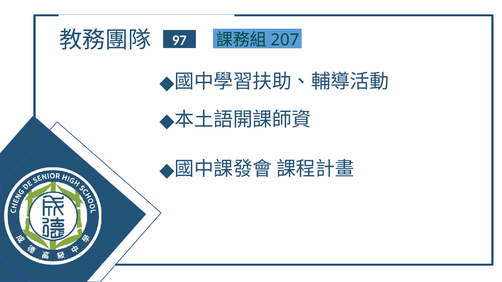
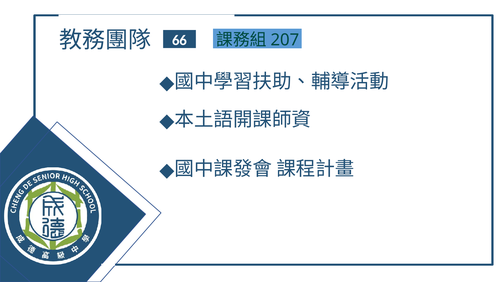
97: 97 -> 66
